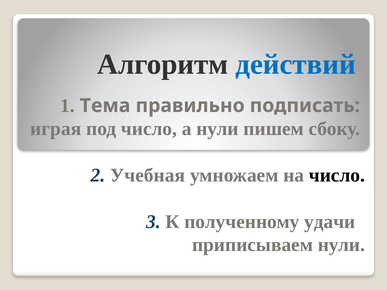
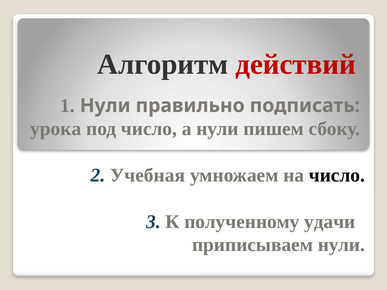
действий colour: blue -> red
1 Тема: Тема -> Нули
играя: играя -> урока
